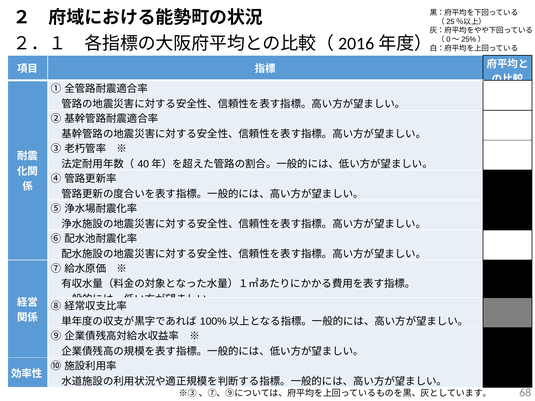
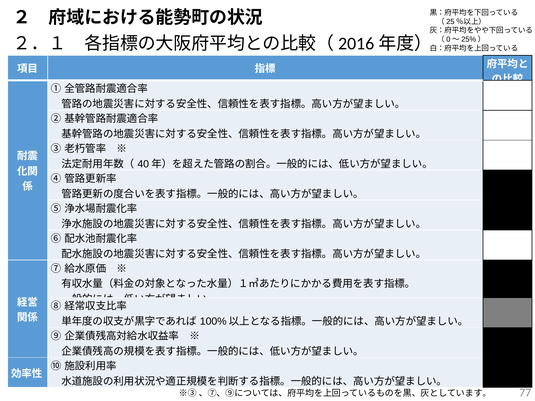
68: 68 -> 77
